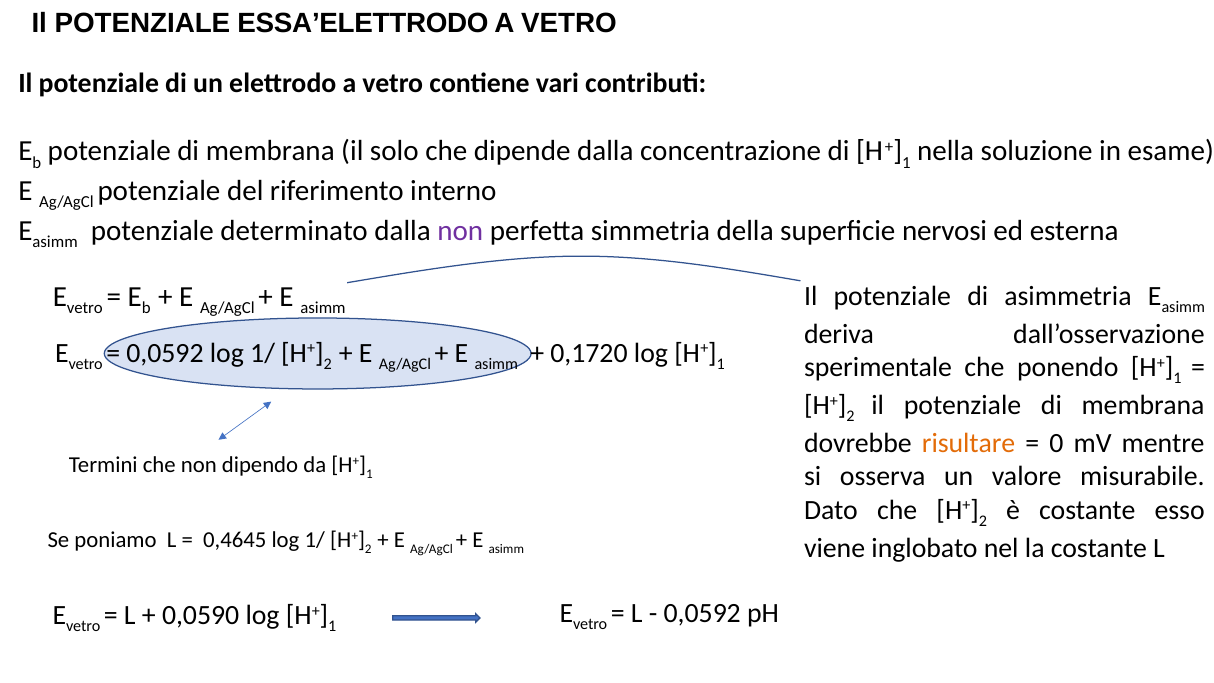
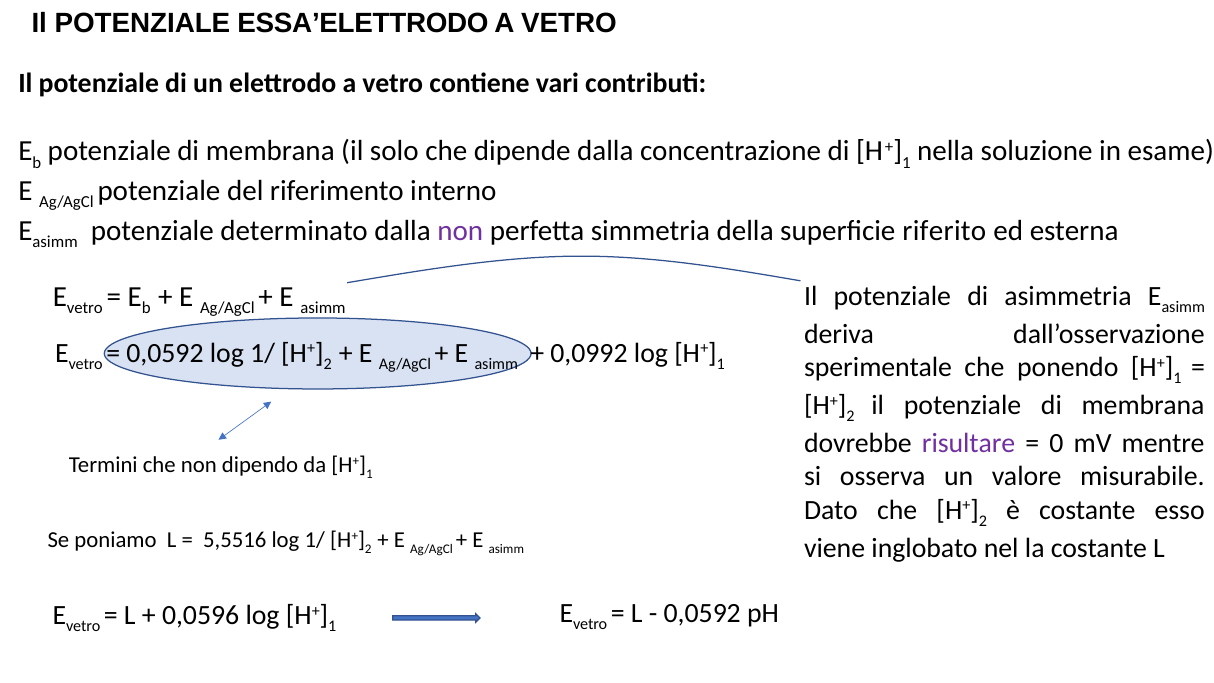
nervosi: nervosi -> riferito
0,1720: 0,1720 -> 0,0992
risultare colour: orange -> purple
0,4645: 0,4645 -> 5,5516
0,0590: 0,0590 -> 0,0596
